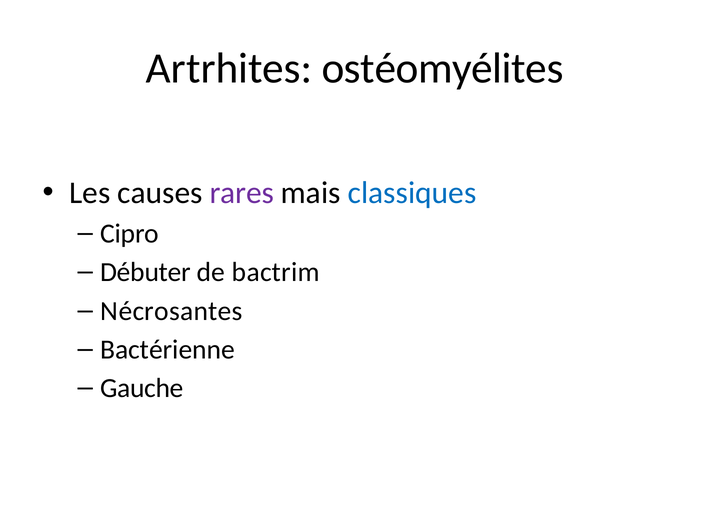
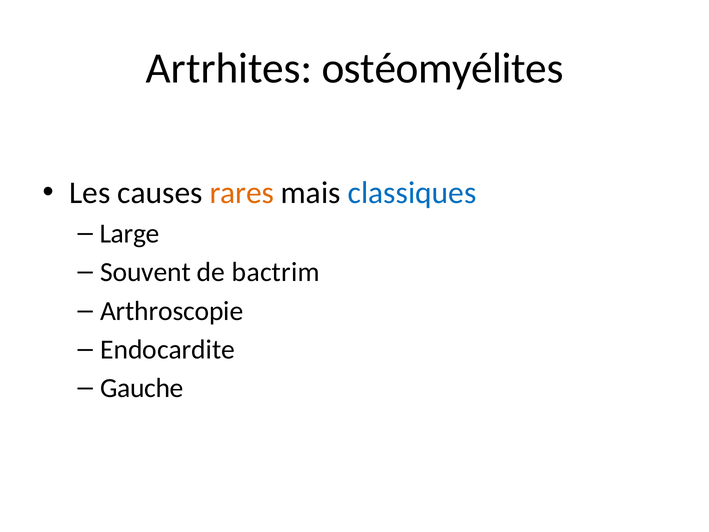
rares colour: purple -> orange
Cipro: Cipro -> Large
Débuter: Débuter -> Souvent
Nécrosantes: Nécrosantes -> Arthroscopie
Bactérienne: Bactérienne -> Endocardite
